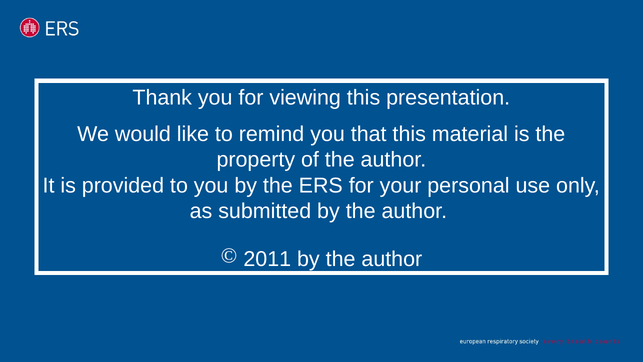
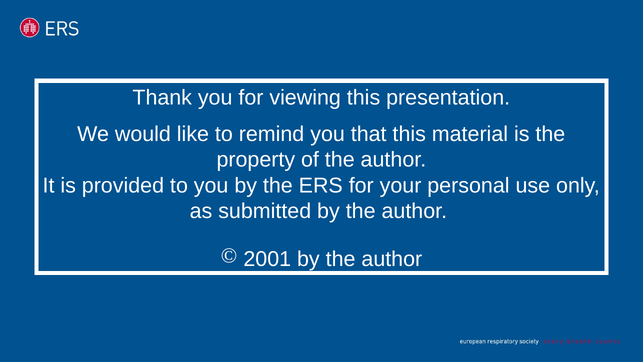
2011: 2011 -> 2001
